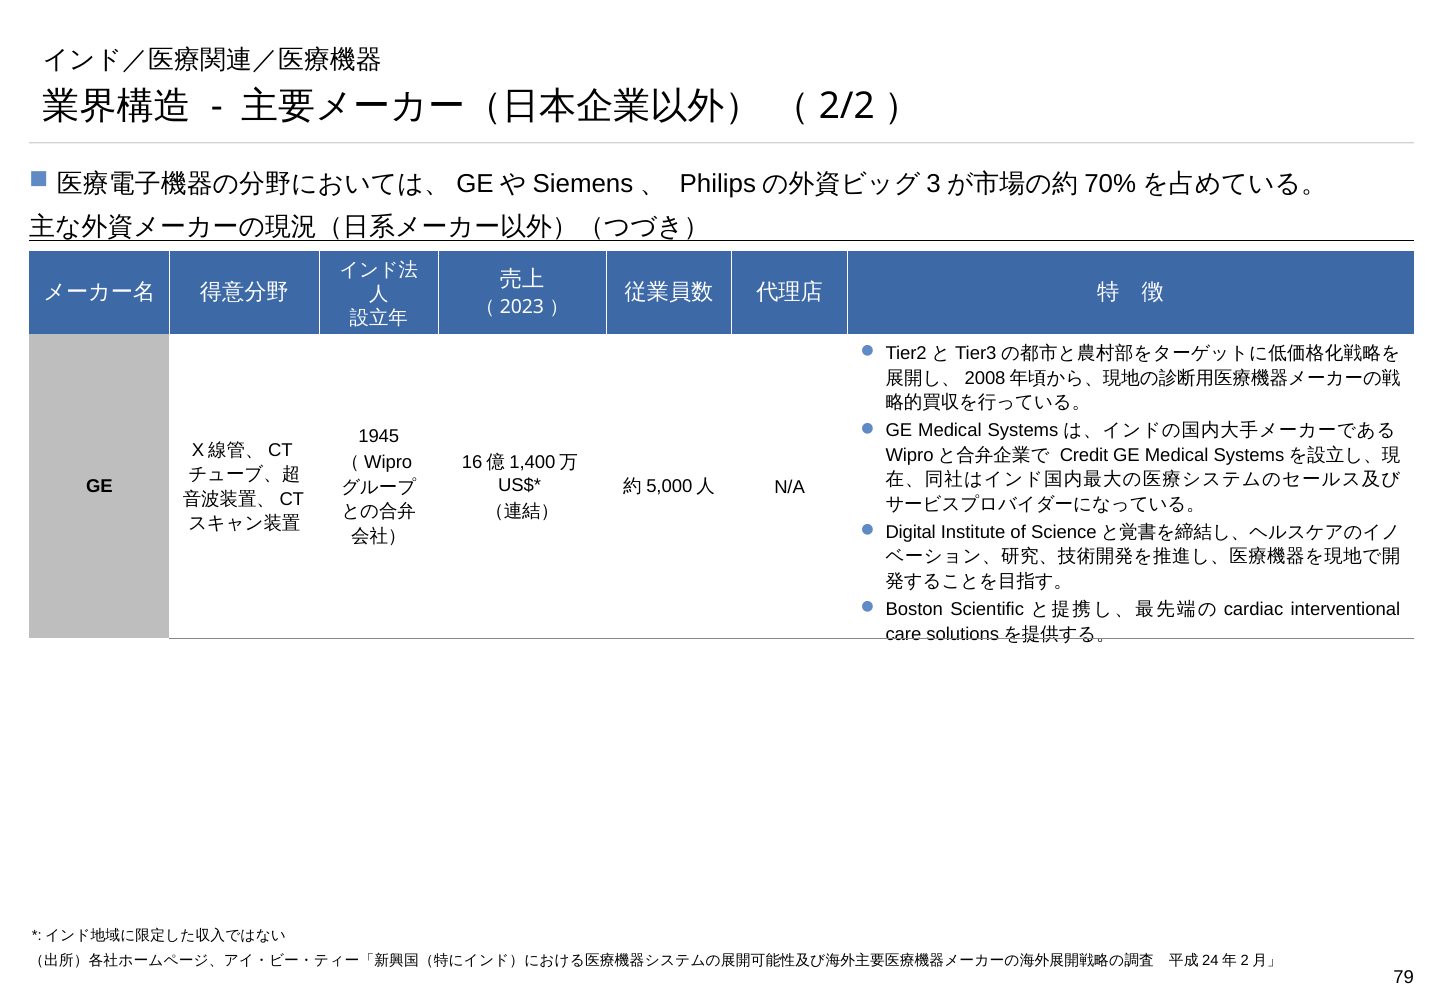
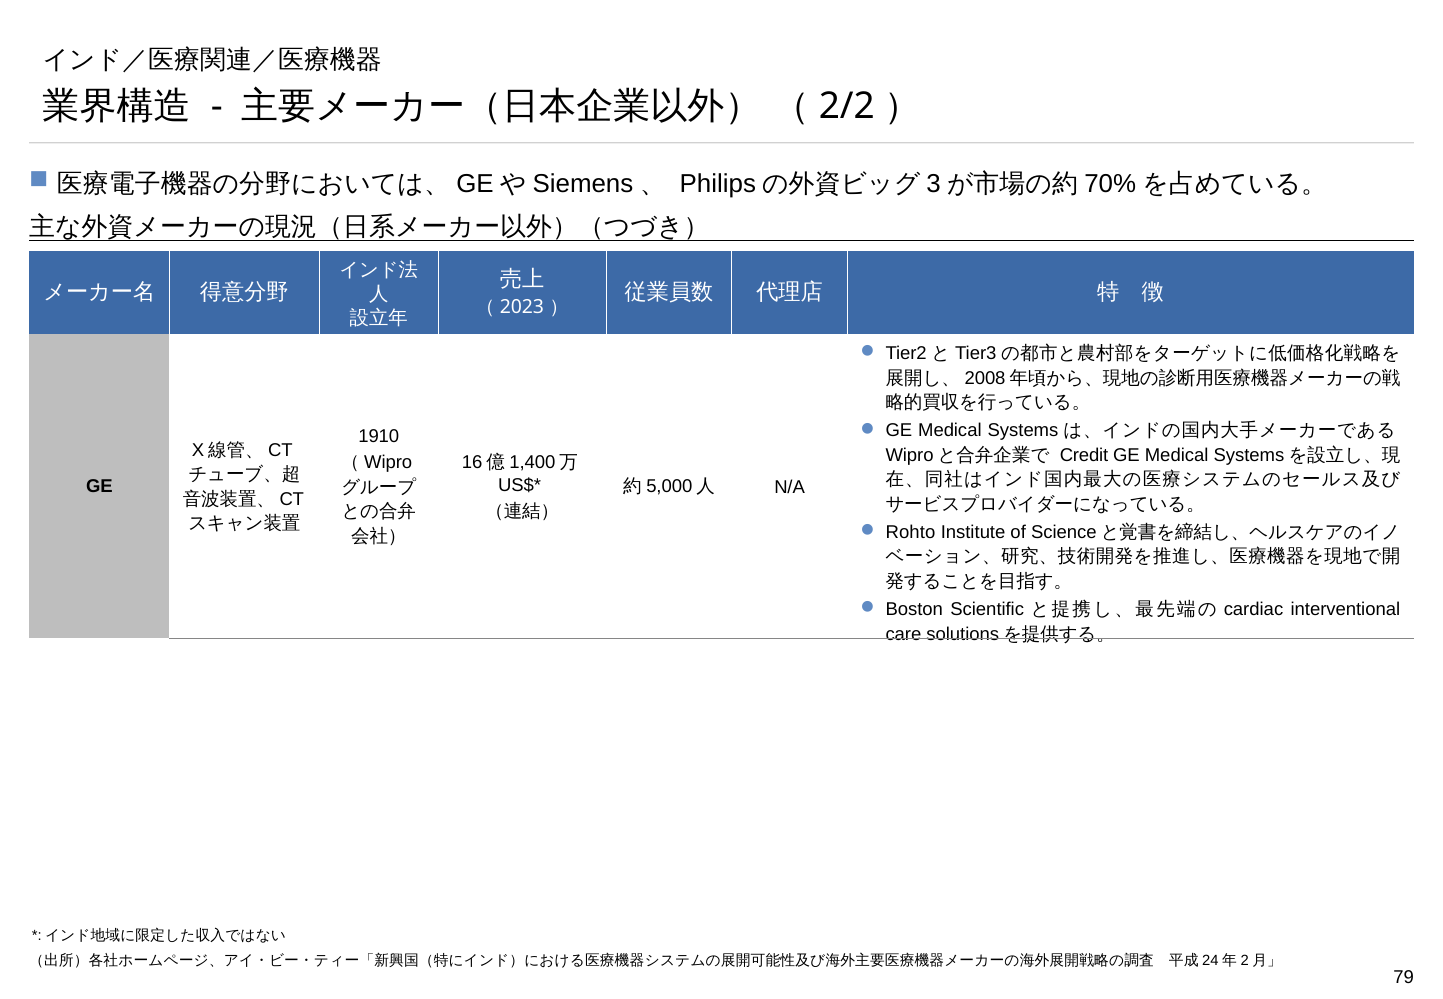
1945: 1945 -> 1910
Digital: Digital -> Rohto
